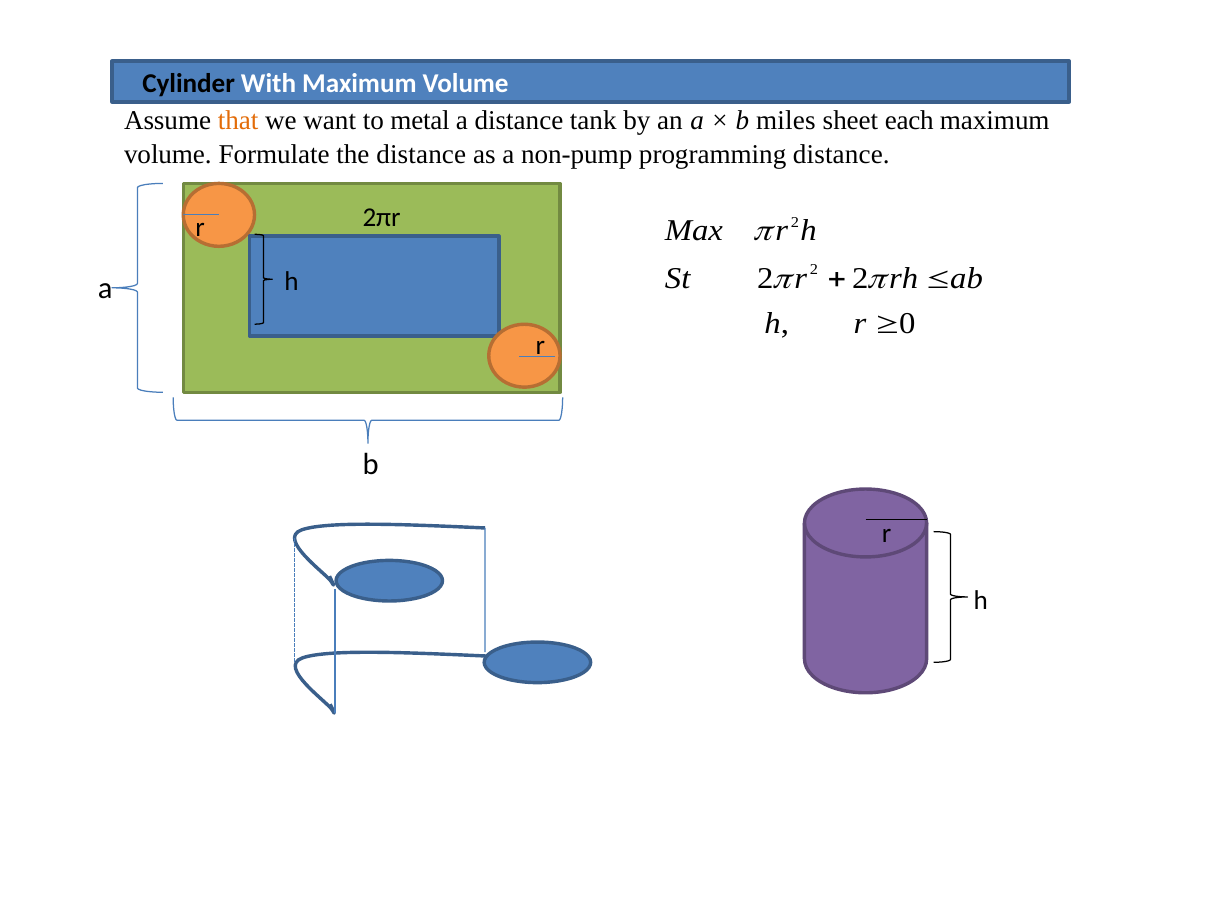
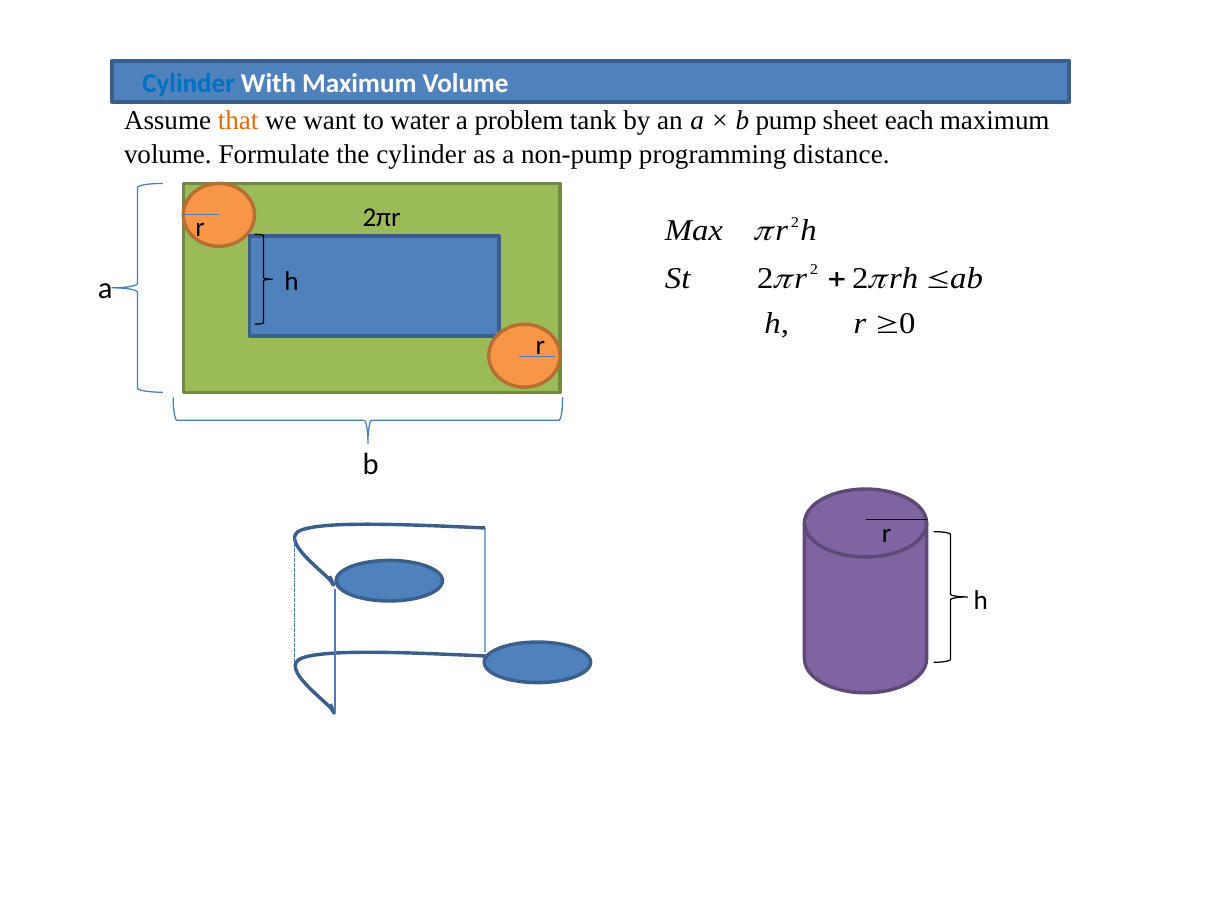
Cylinder at (189, 83) colour: black -> blue
metal: metal -> water
a distance: distance -> problem
miles: miles -> pump
the distance: distance -> cylinder
